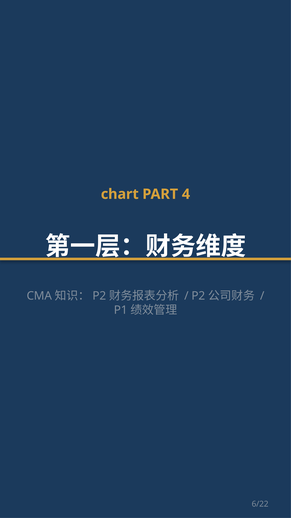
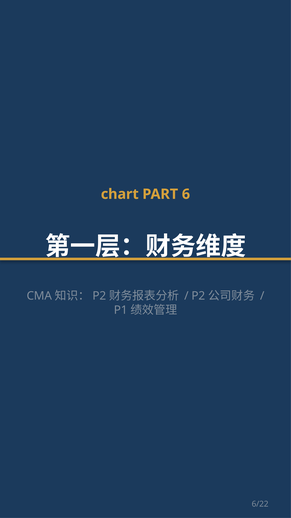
4: 4 -> 6
